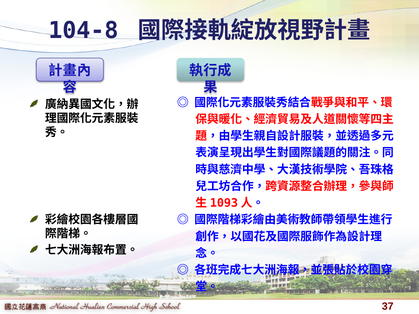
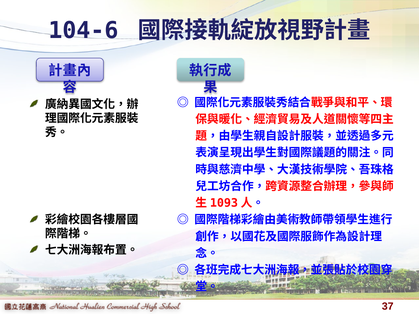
104-8: 104-8 -> 104-6
